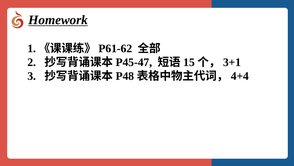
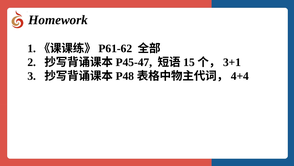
Homework underline: present -> none
